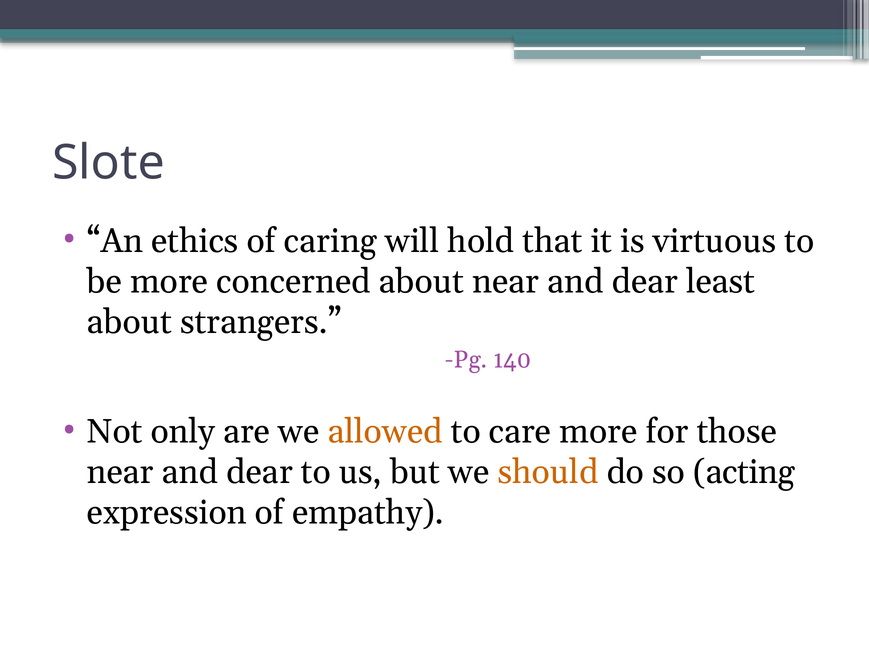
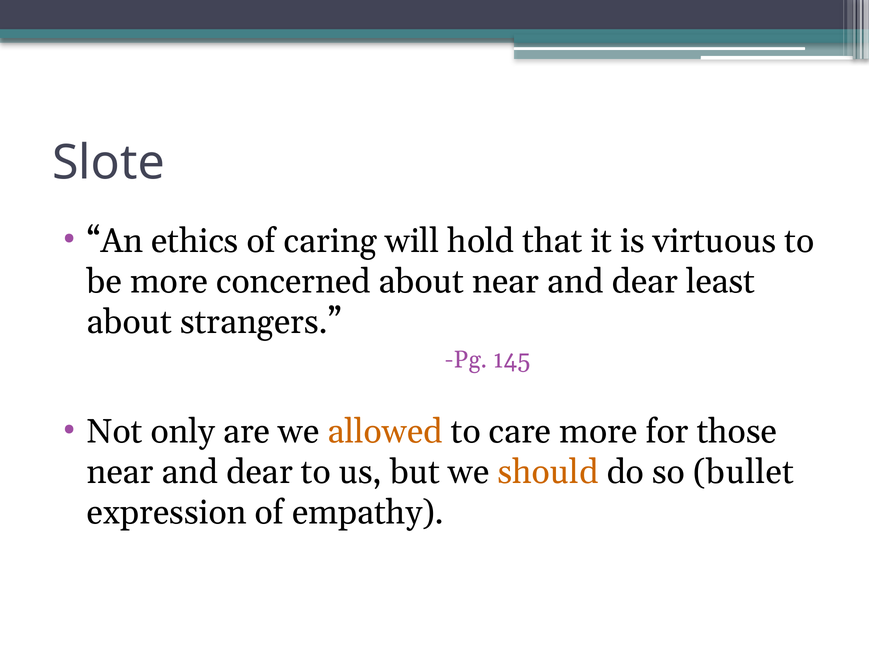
140: 140 -> 145
acting: acting -> bullet
